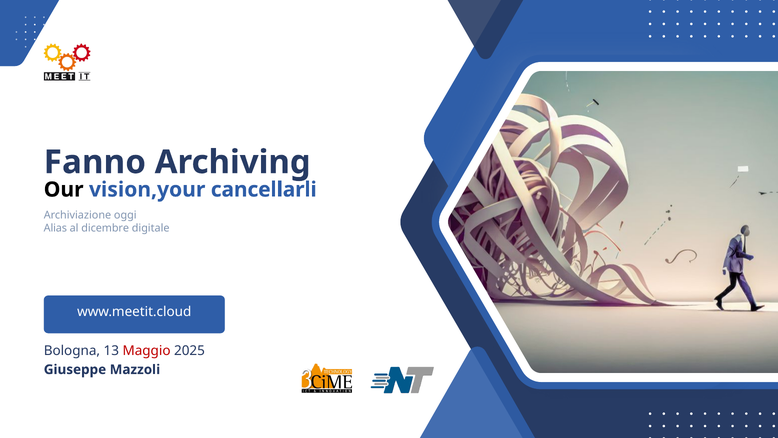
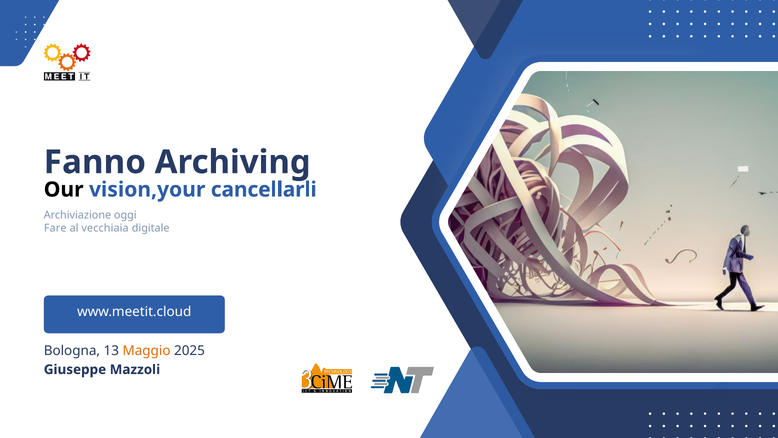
Alias: Alias -> Fare
dicembre: dicembre -> vecchiaia
Maggio colour: red -> orange
